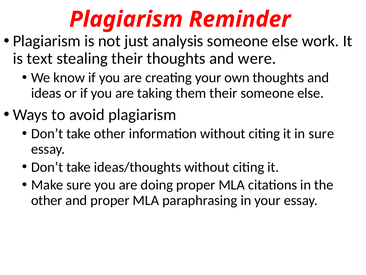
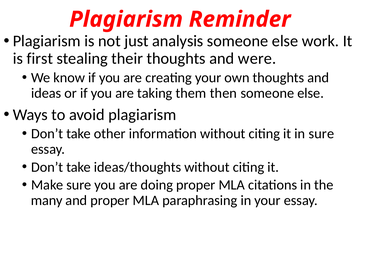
text: text -> first
them their: their -> then
other at (47, 200): other -> many
